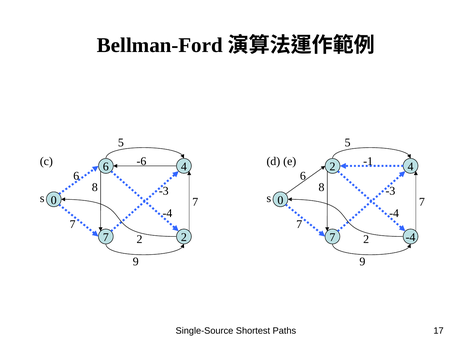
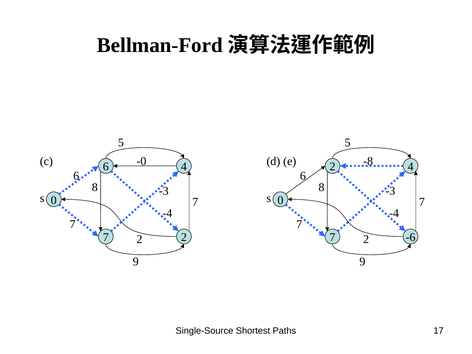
-6: -6 -> -0
-1: -1 -> -8
-4 at (411, 237): -4 -> -6
